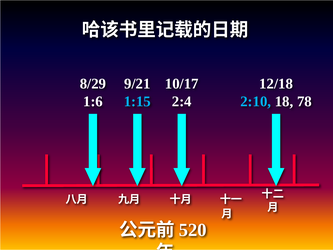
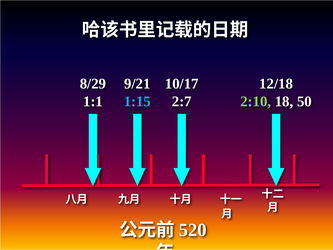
1:6: 1:6 -> 1:1
2:4: 2:4 -> 2:7
2:10 colour: light blue -> light green
78: 78 -> 50
